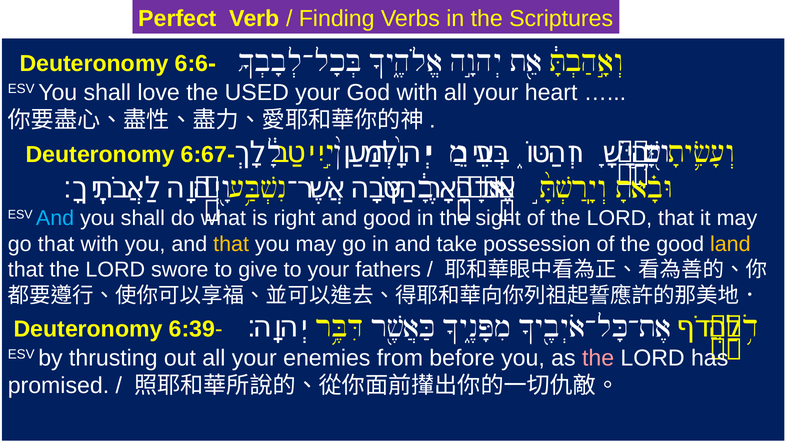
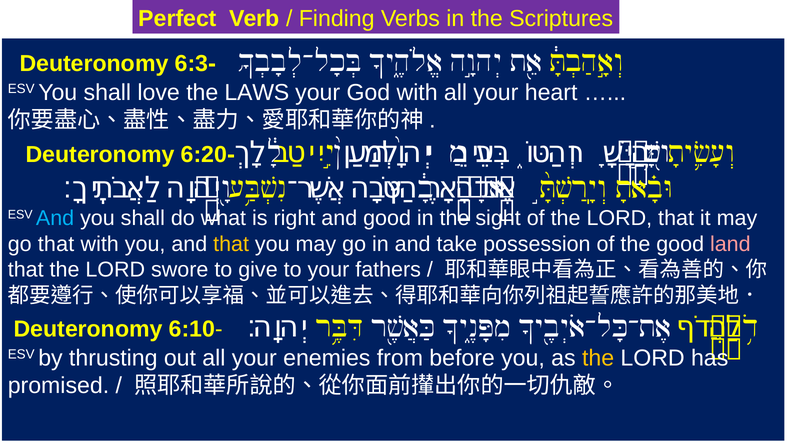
6:6: 6:6 -> 6:3
USED: USED -> LAWS
6:67: 6:67 -> 6:20
land colour: yellow -> pink
6:39: 6:39 -> 6:10
the at (598, 358) colour: pink -> yellow
